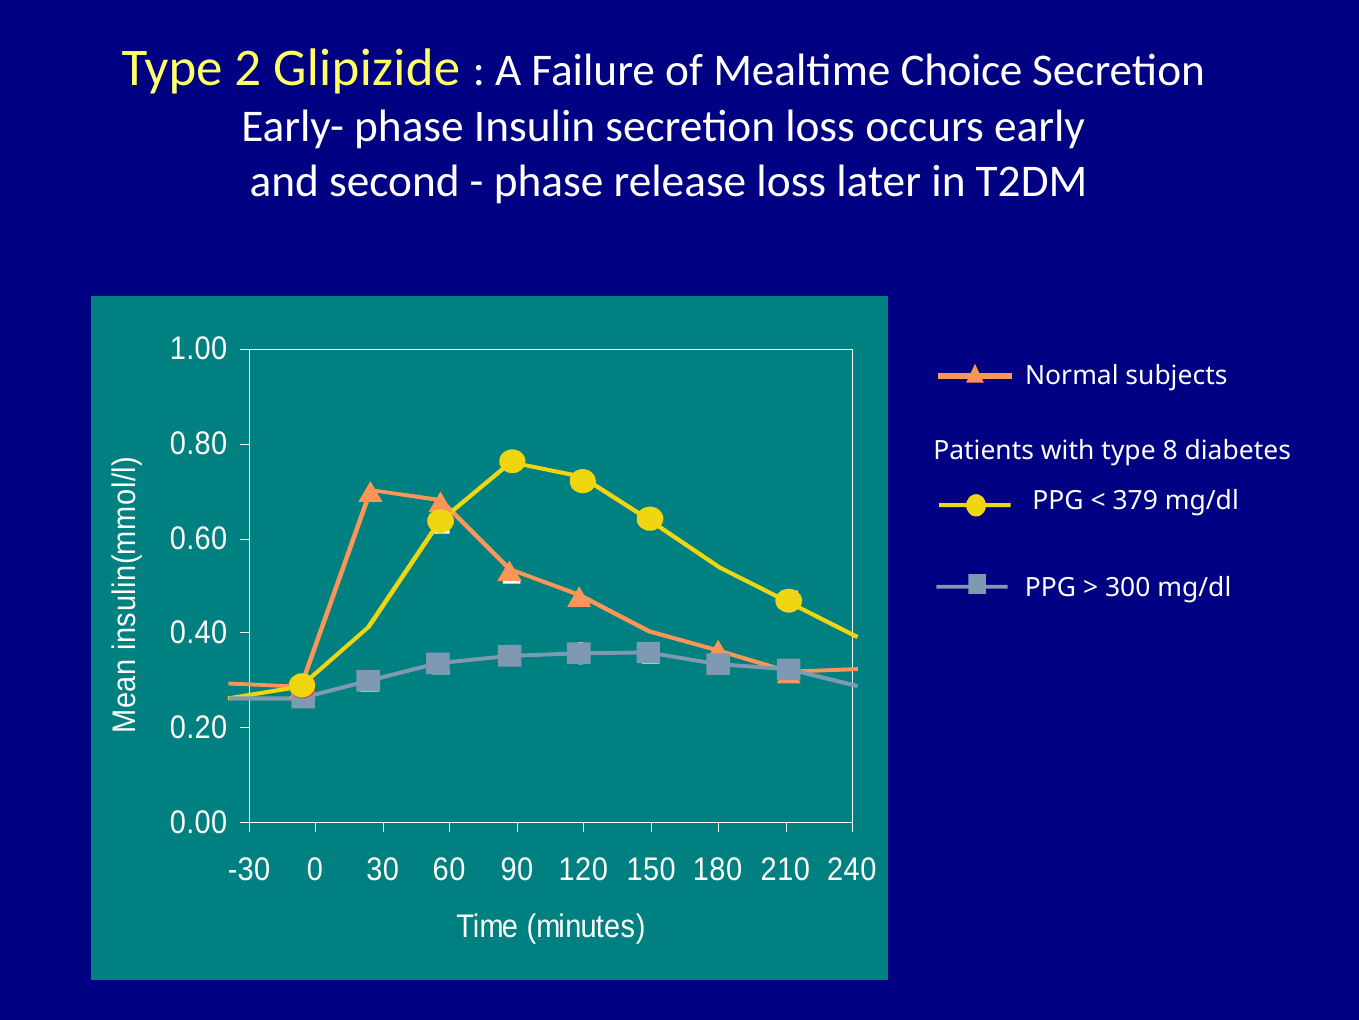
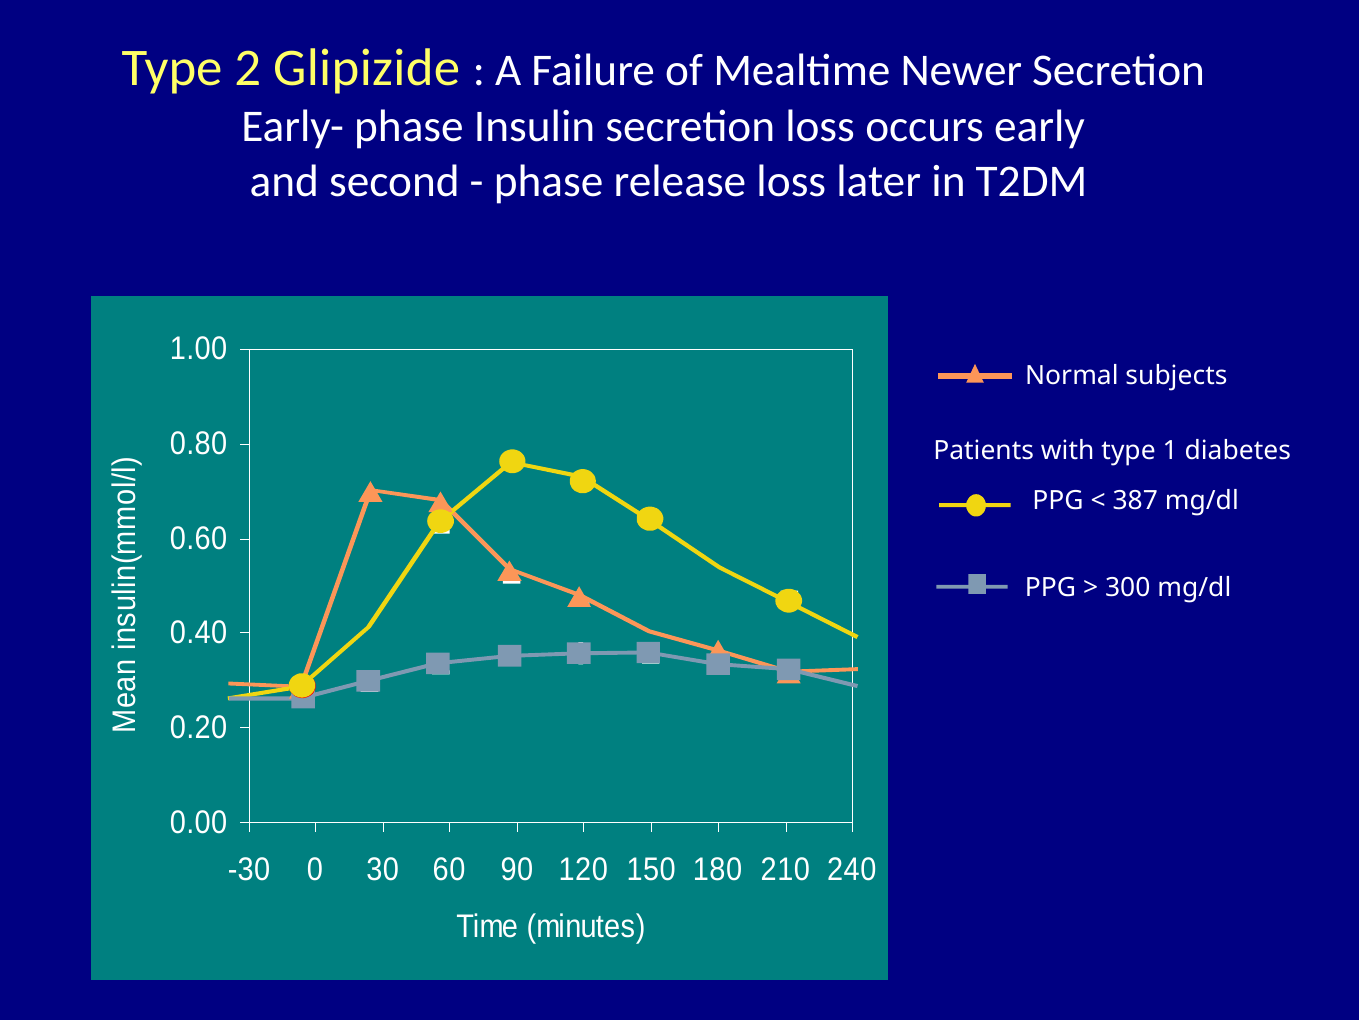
Choice: Choice -> Newer
8: 8 -> 1
379: 379 -> 387
